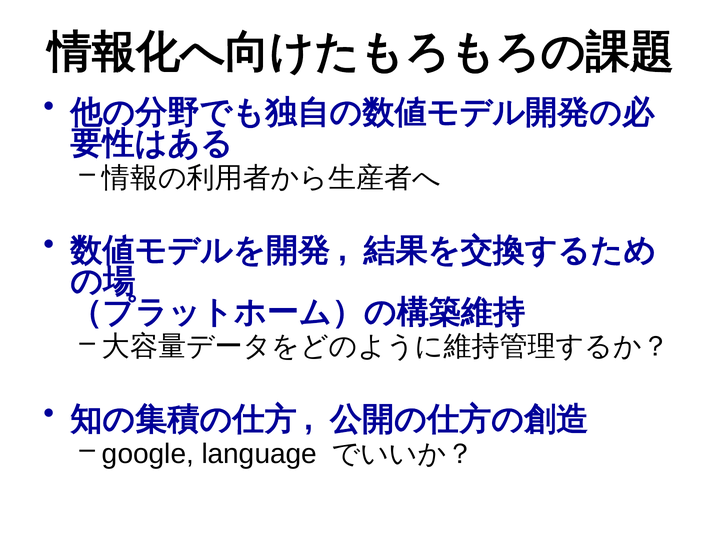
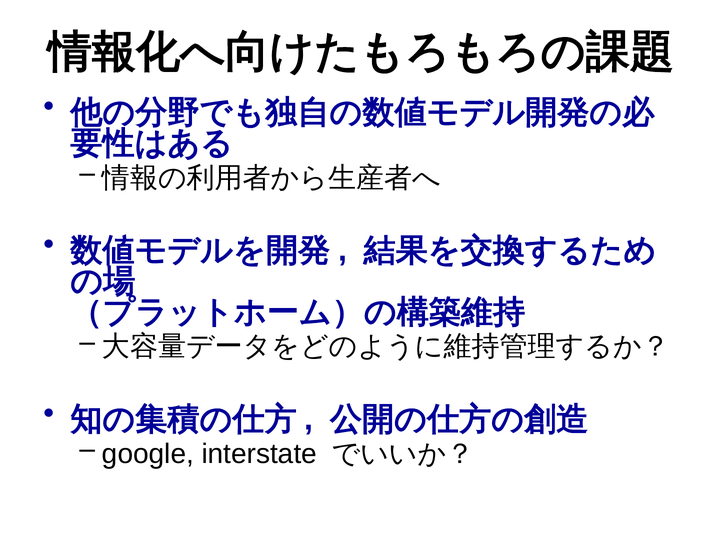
language: language -> interstate
